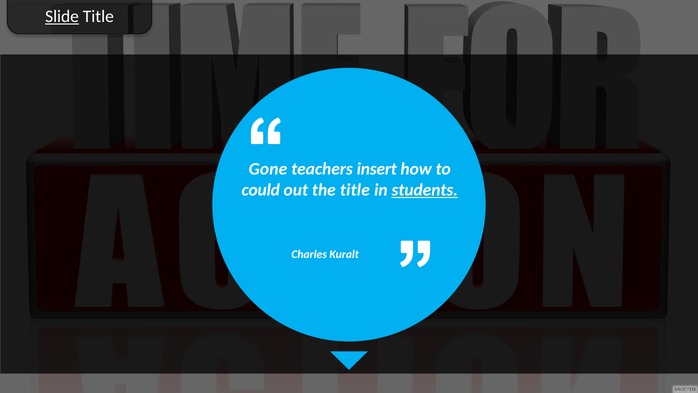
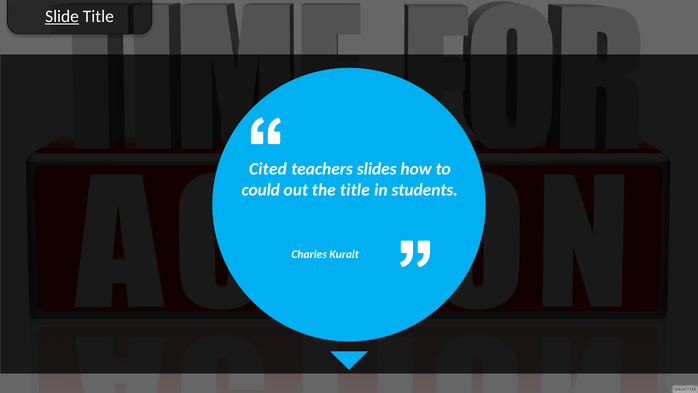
Gone: Gone -> Cited
insert: insert -> slides
students underline: present -> none
